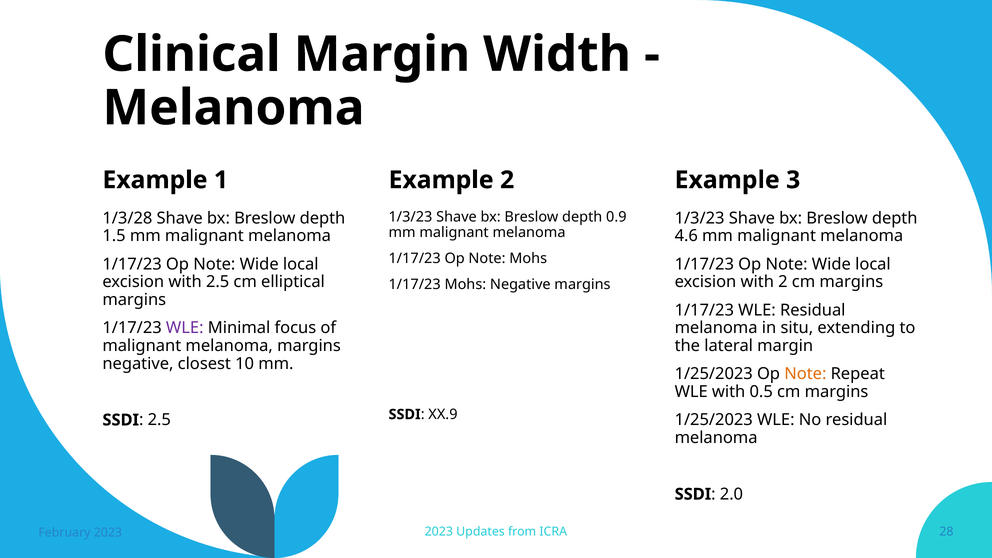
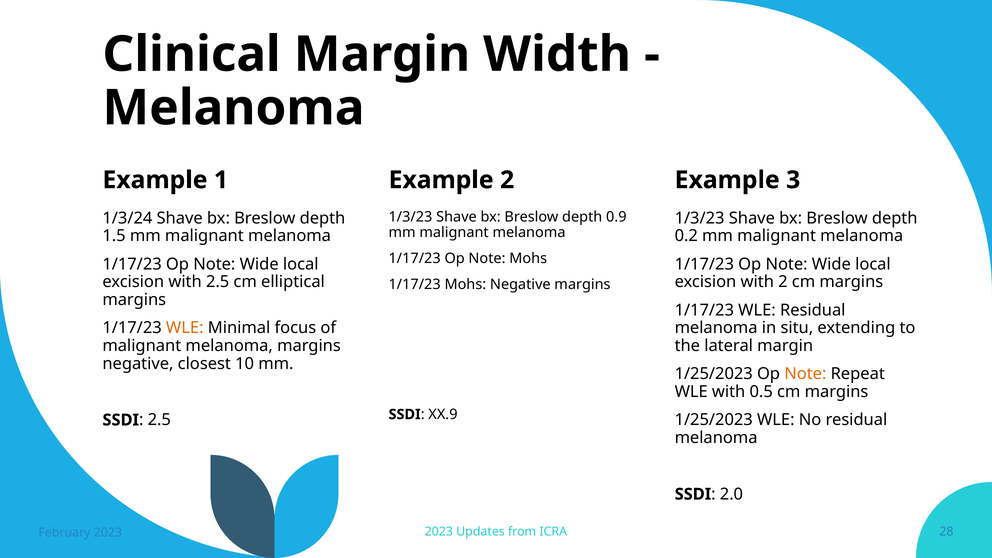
1/3/28: 1/3/28 -> 1/3/24
4.6: 4.6 -> 0.2
WLE at (185, 328) colour: purple -> orange
